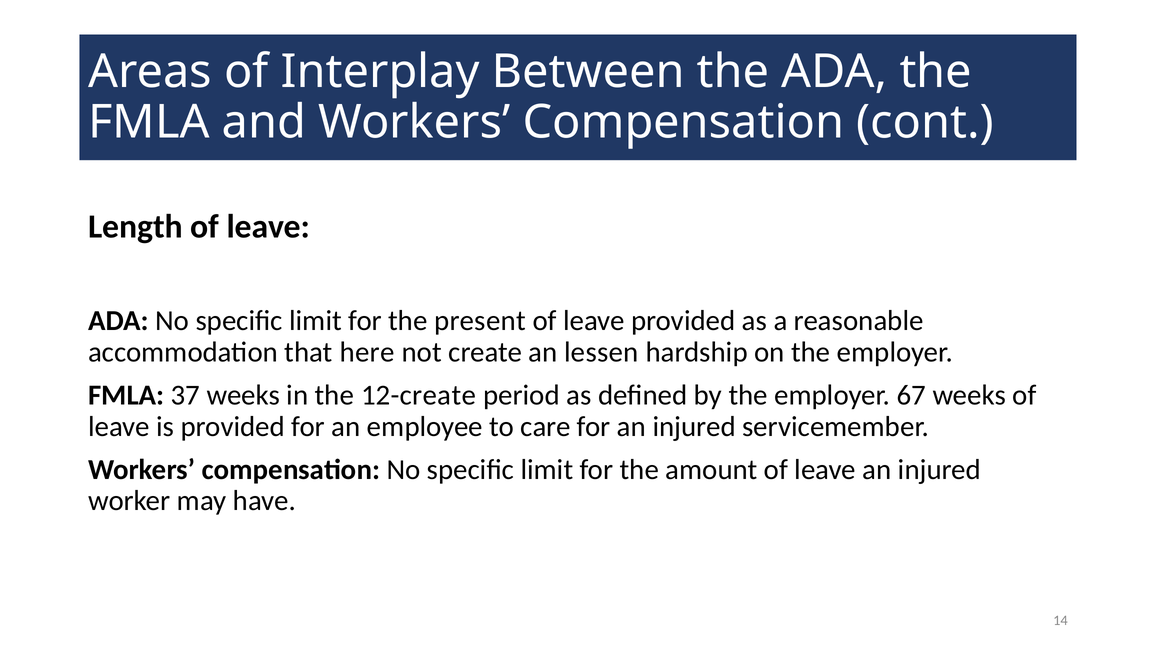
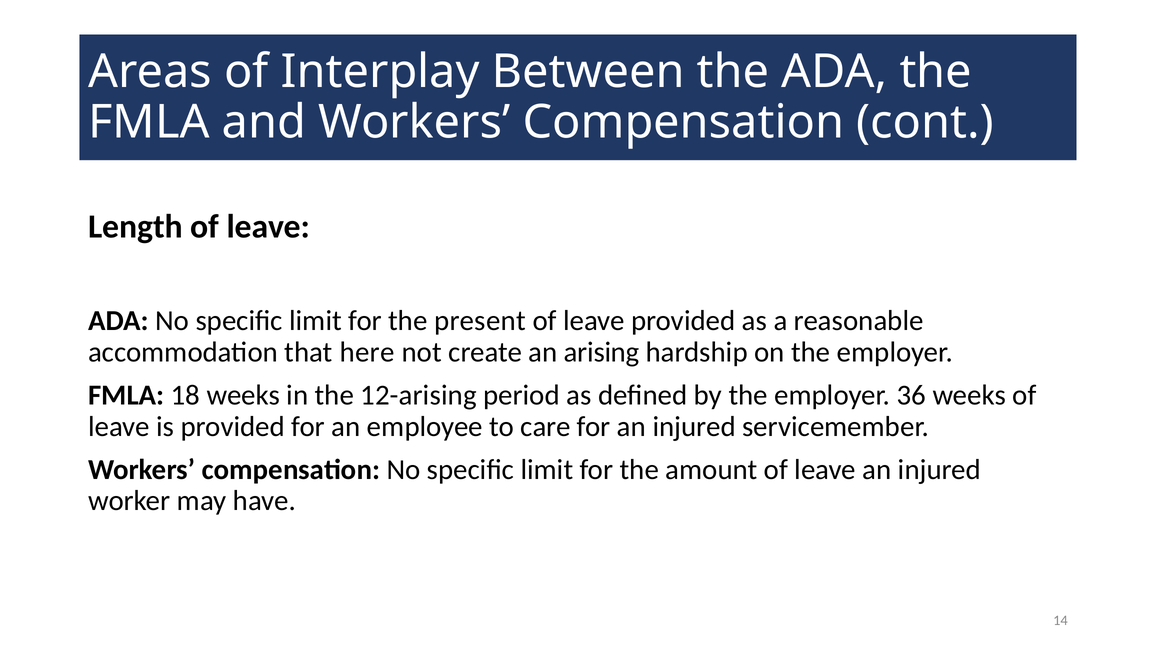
lessen: lessen -> arising
37: 37 -> 18
12-create: 12-create -> 12-arising
67: 67 -> 36
